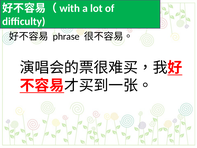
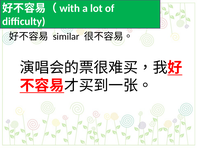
phrase: phrase -> similar
